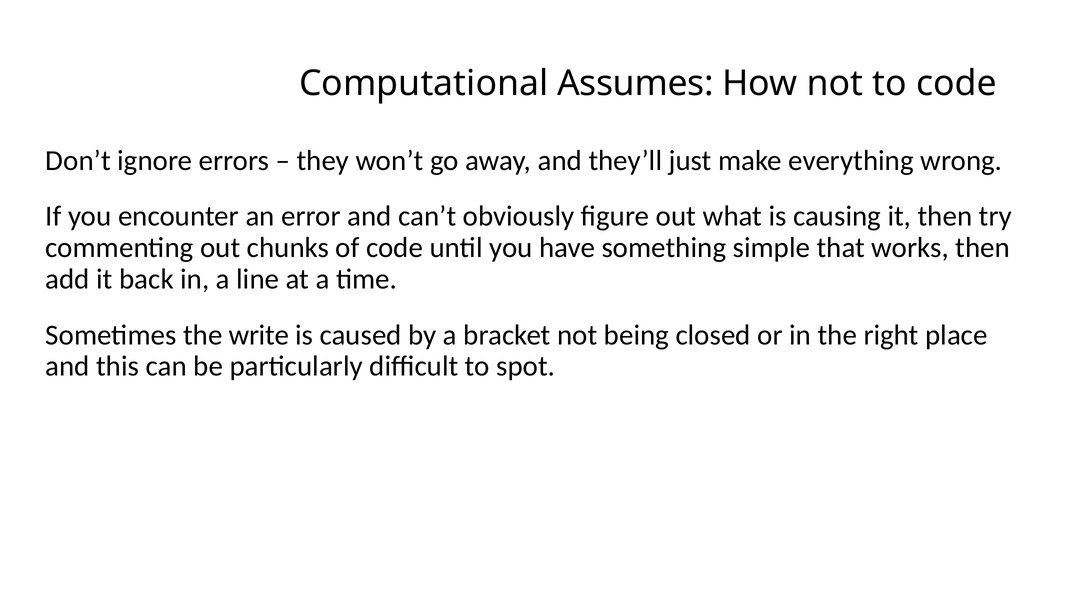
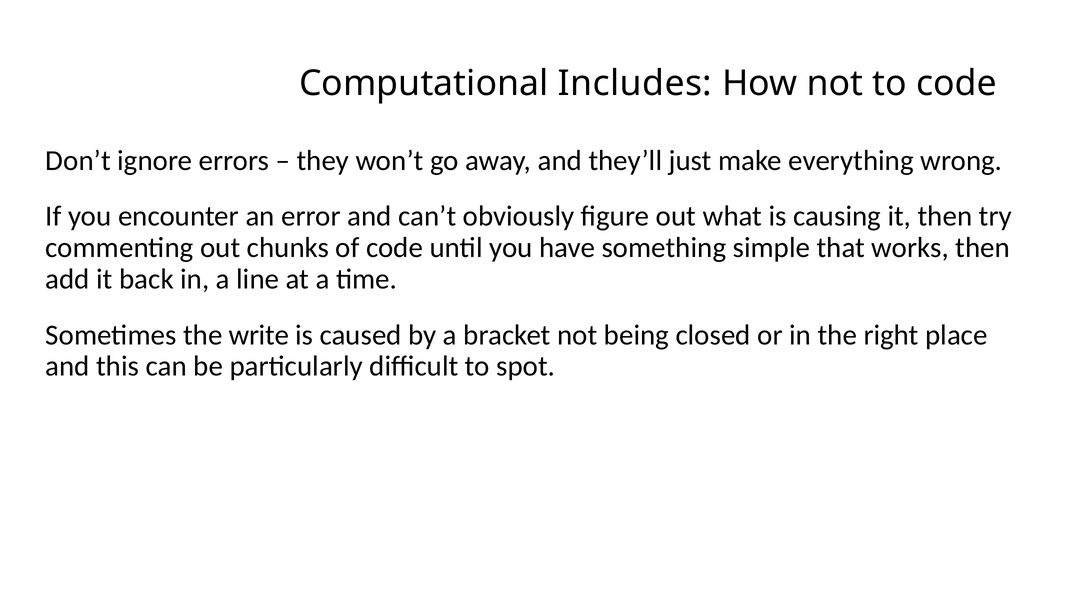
Assumes: Assumes -> Includes
